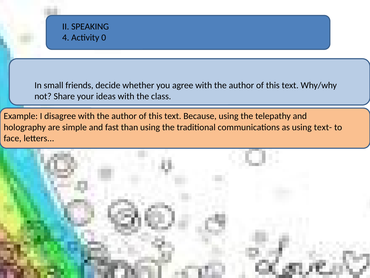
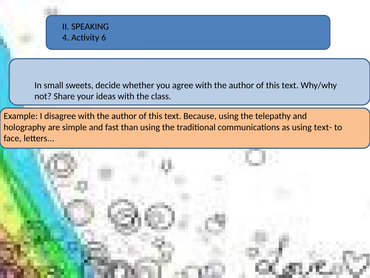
0: 0 -> 6
friends: friends -> sweets
